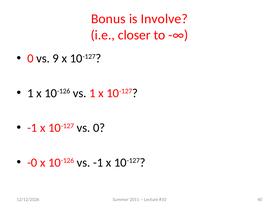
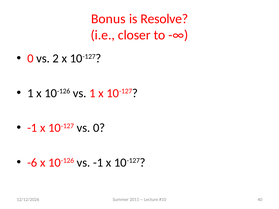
Involve: Involve -> Resolve
9: 9 -> 2
-0: -0 -> -6
